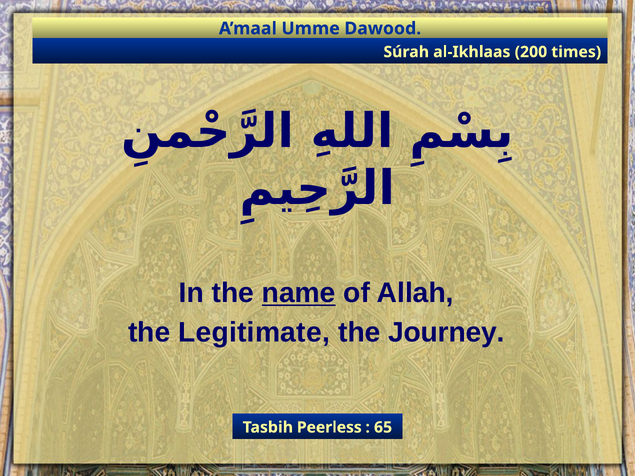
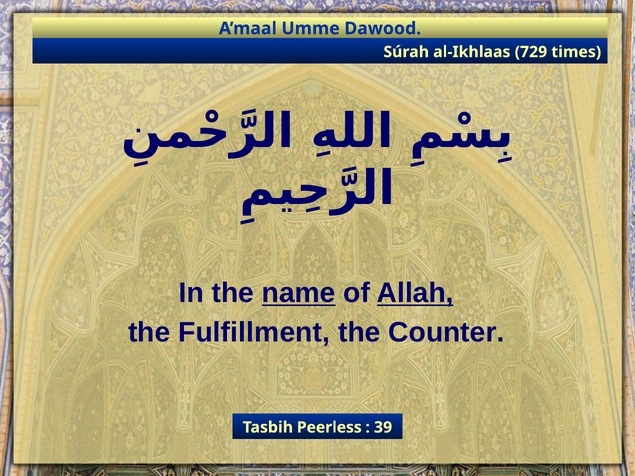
200: 200 -> 729
Allah underline: none -> present
Legitimate: Legitimate -> Fulfillment
Journey: Journey -> Counter
65: 65 -> 39
